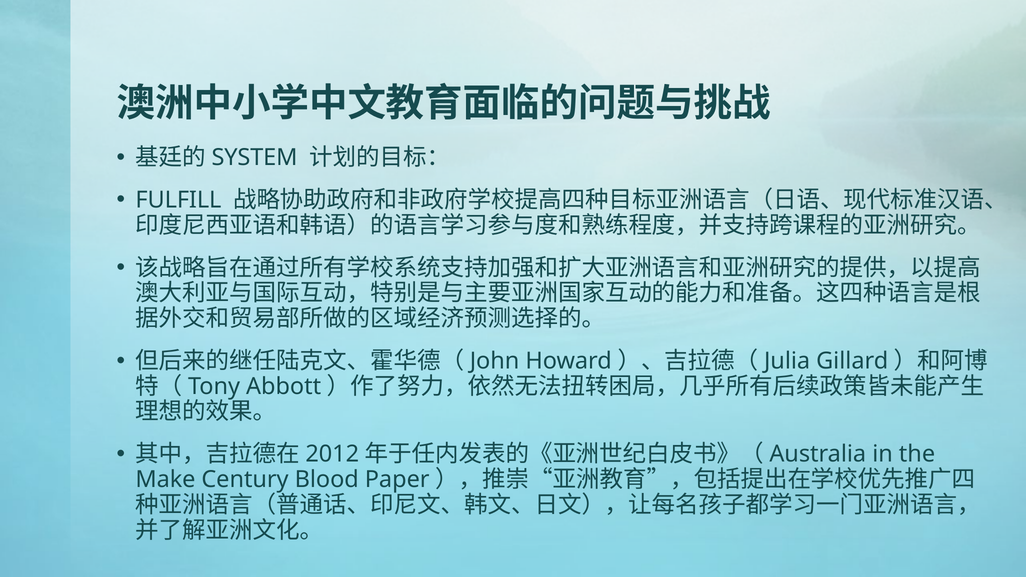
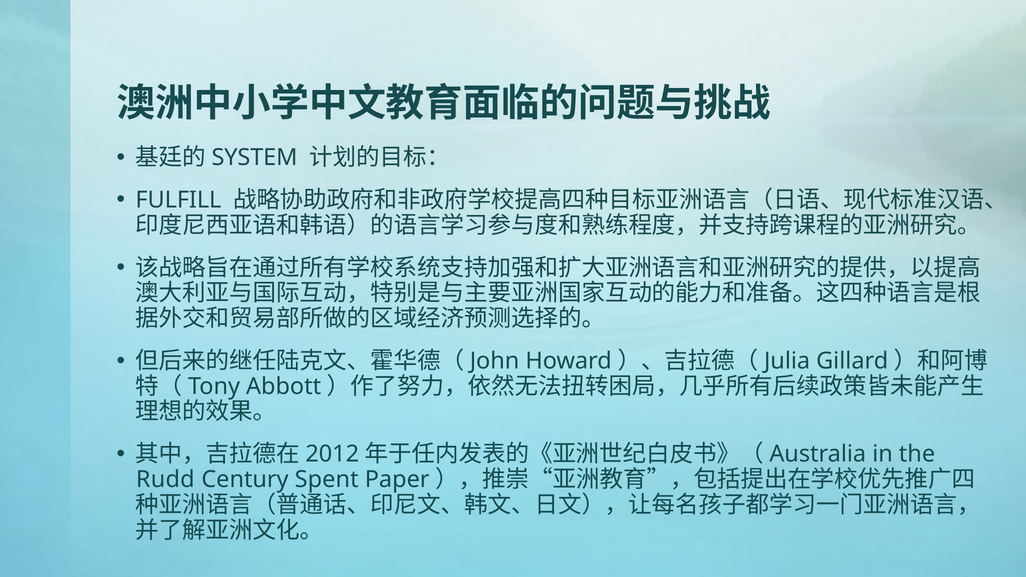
Make: Make -> Rudd
Blood: Blood -> Spent
